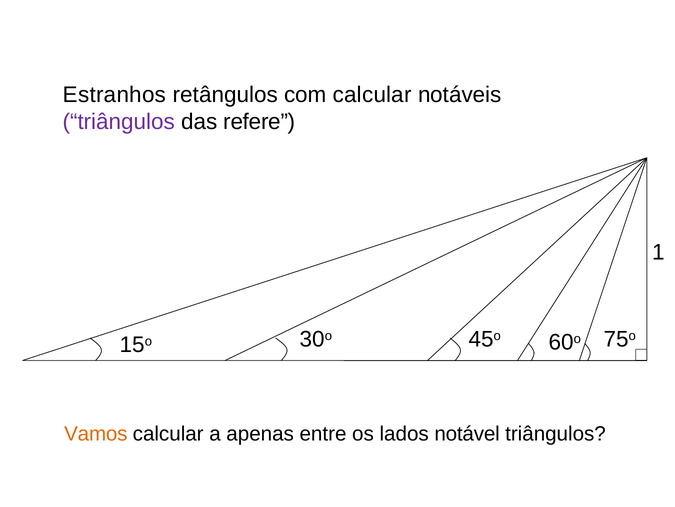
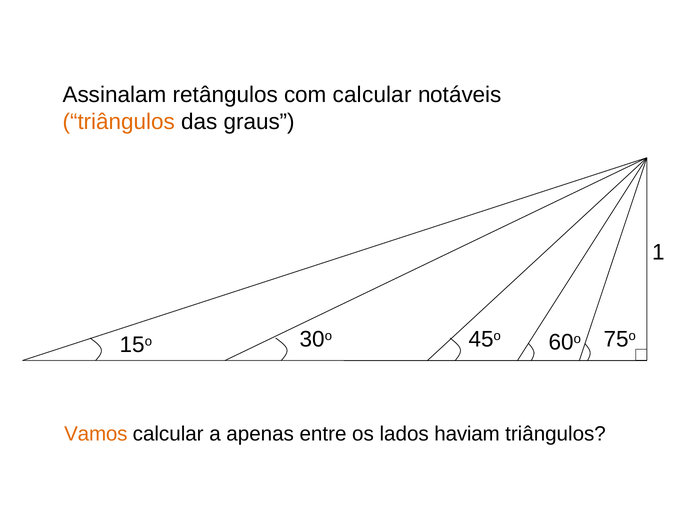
Estranhos: Estranhos -> Assinalam
triângulos at (119, 121) colour: purple -> orange
refere: refere -> graus
notável: notável -> haviam
